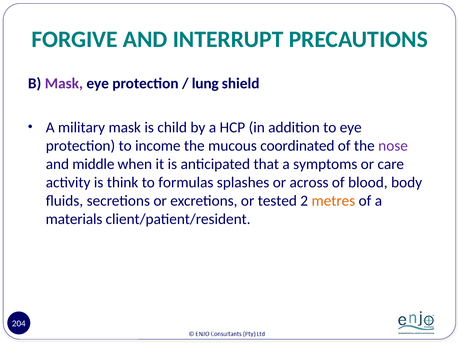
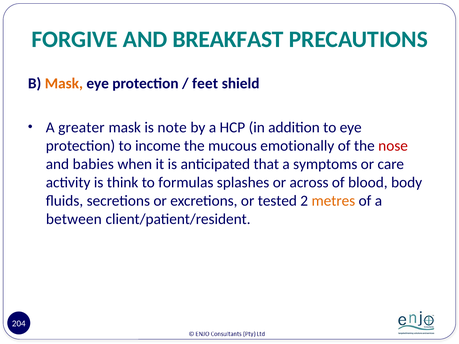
INTERRUPT: INTERRUPT -> BREAKFAST
Mask at (64, 83) colour: purple -> orange
lung: lung -> feet
military: military -> greater
child: child -> note
coordinated: coordinated -> emotionally
nose colour: purple -> red
middle: middle -> babies
materials: materials -> between
